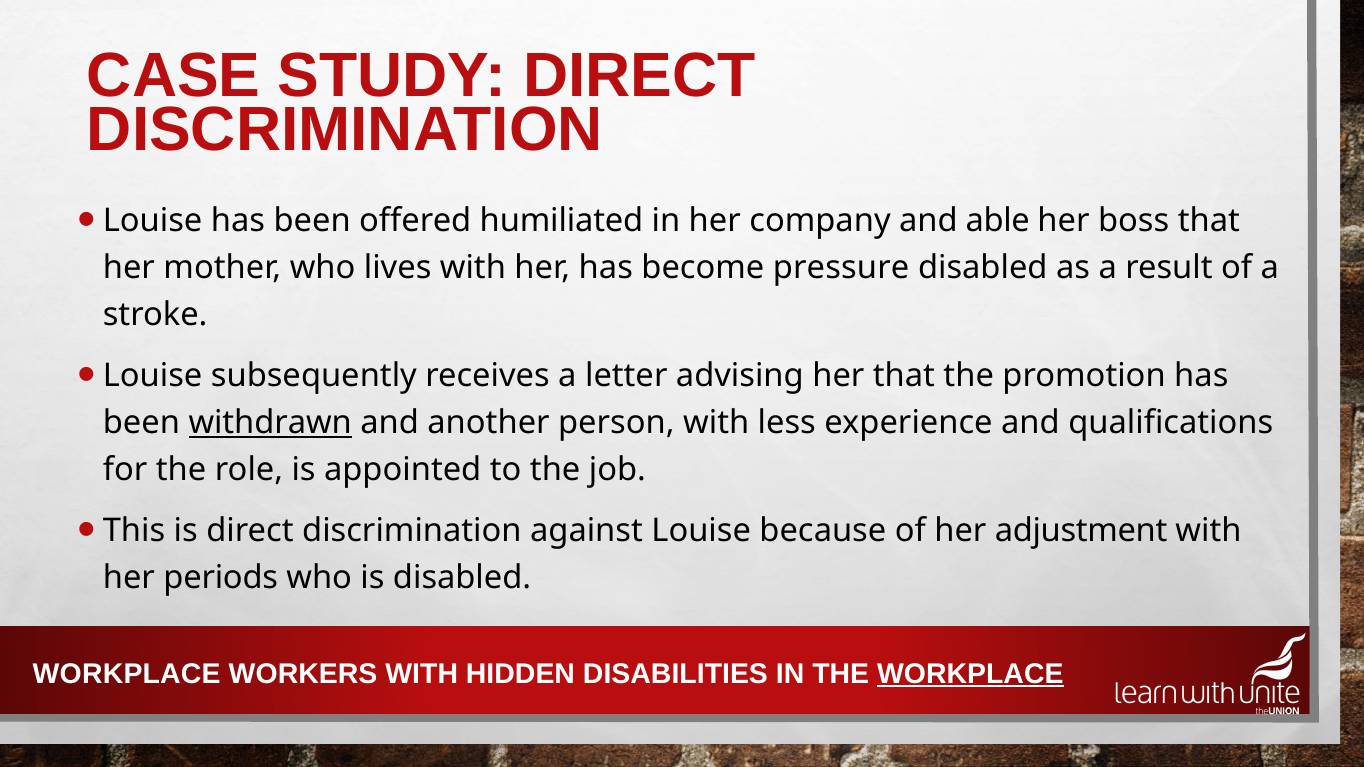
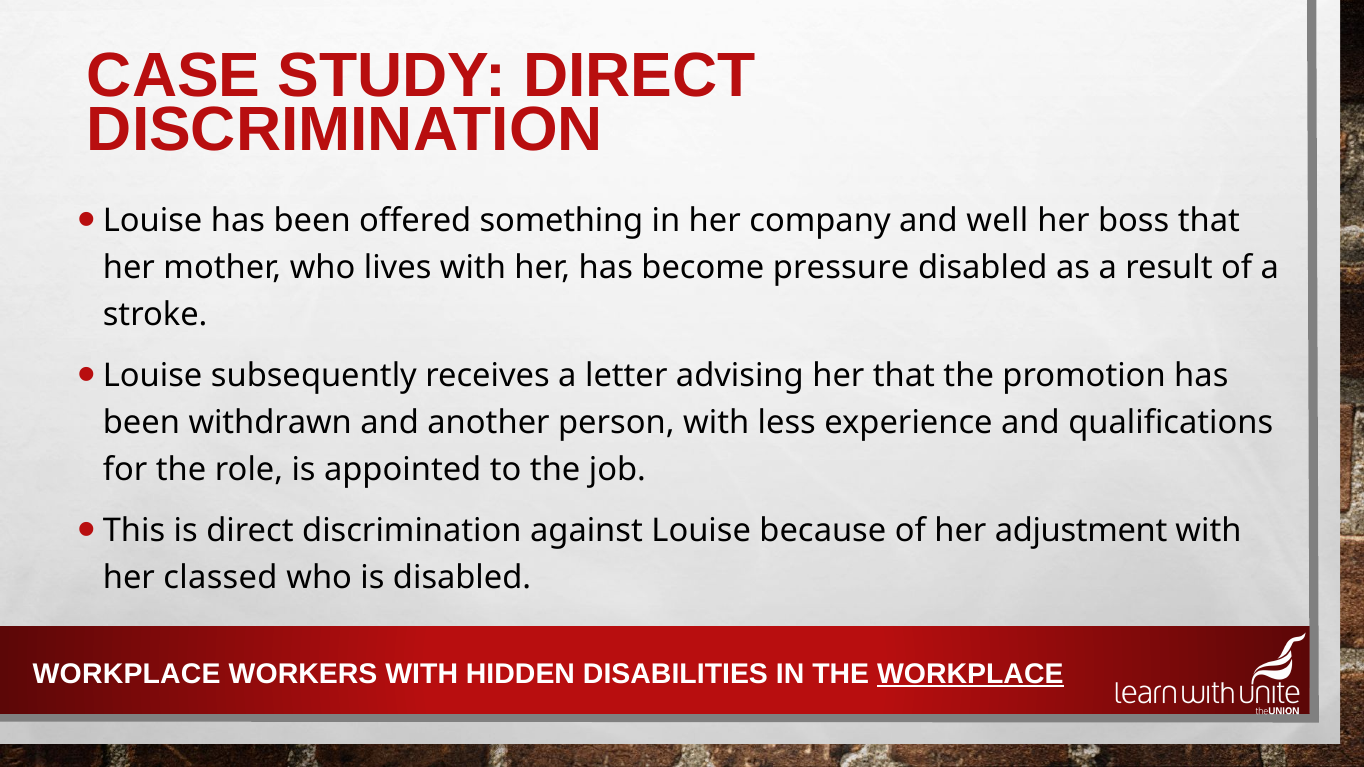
humiliated: humiliated -> something
able: able -> well
withdrawn underline: present -> none
periods: periods -> classed
